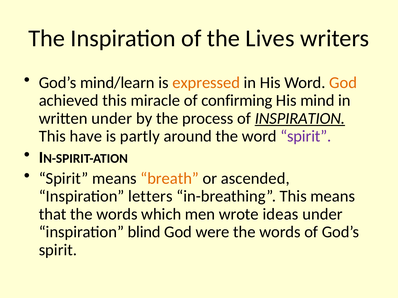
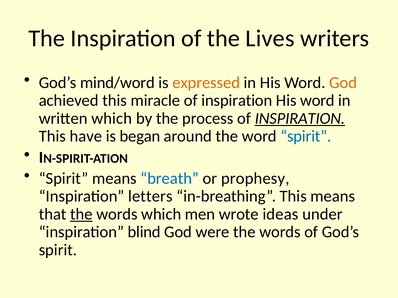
mind/learn: mind/learn -> mind/word
miracle of confirming: confirming -> inspiration
mind at (317, 101): mind -> word
written under: under -> which
partly: partly -> began
spirit at (306, 136) colour: purple -> blue
breath colour: orange -> blue
ascended: ascended -> prophesy
the at (81, 214) underline: none -> present
